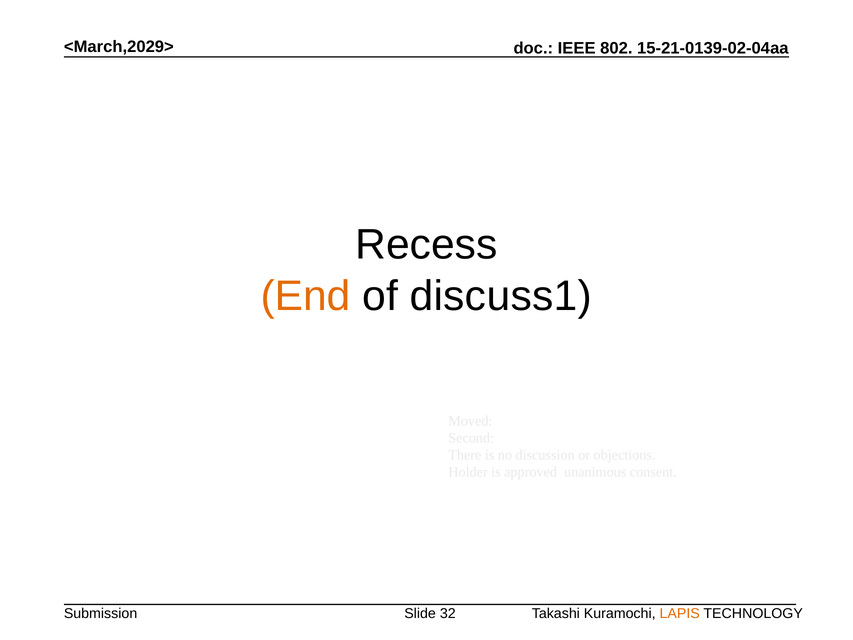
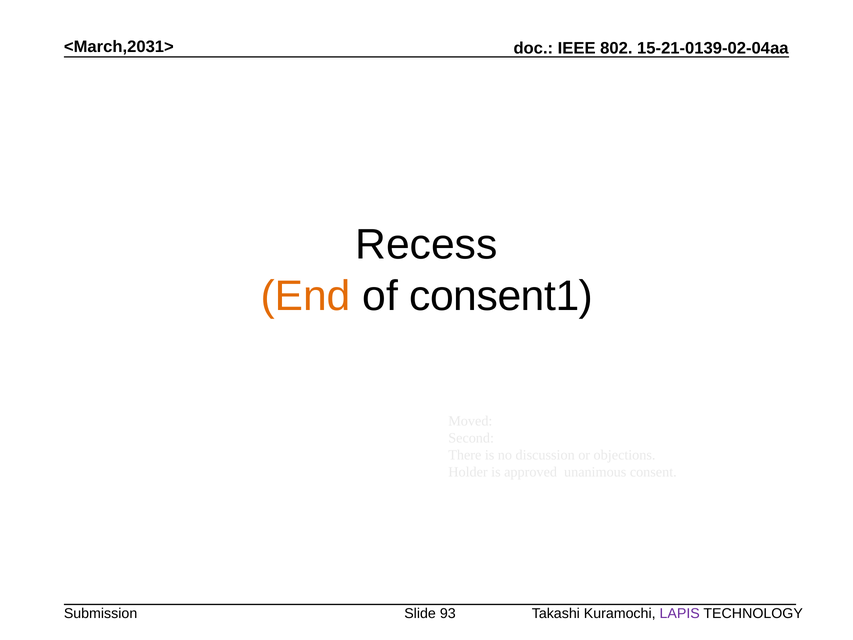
<March,2029>: <March,2029> -> <March,2031>
discuss1: discuss1 -> consent1
32: 32 -> 93
LAPIS colour: orange -> purple
